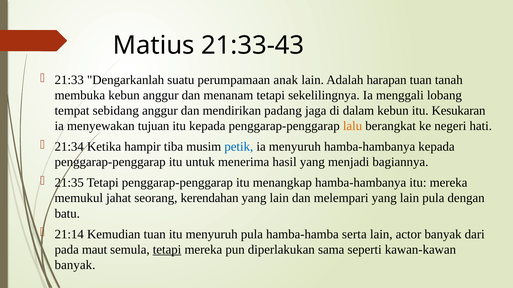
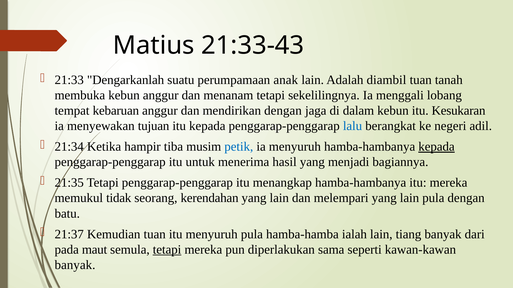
harapan: harapan -> diambil
sebidang: sebidang -> kebaruan
mendirikan padang: padang -> dengan
lalu colour: orange -> blue
hati: hati -> adil
kepada at (437, 147) underline: none -> present
jahat: jahat -> tidak
21:14: 21:14 -> 21:37
serta: serta -> ialah
actor: actor -> tiang
